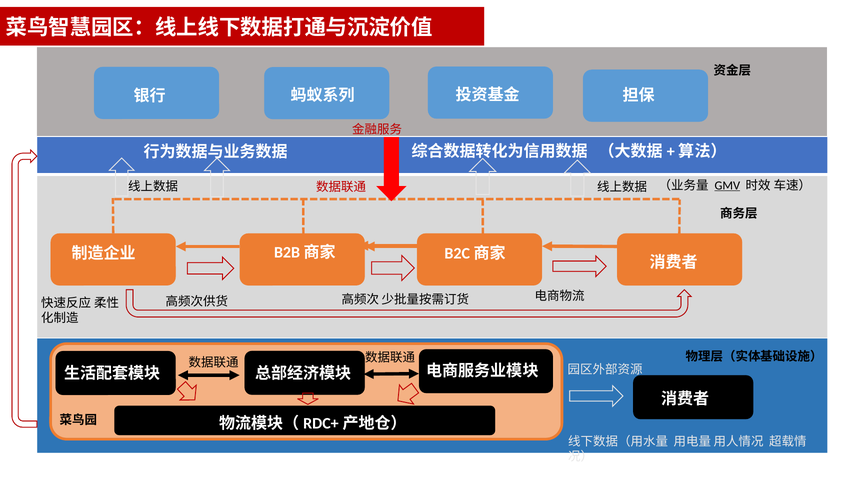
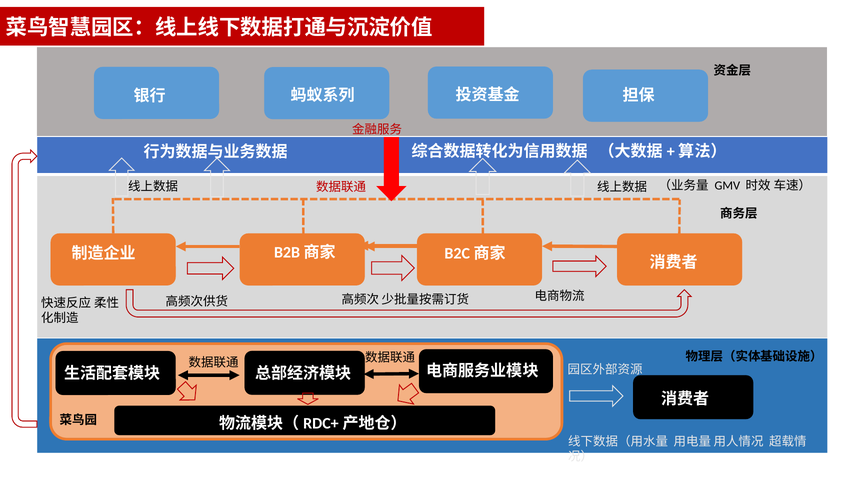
GMV underline: present -> none
